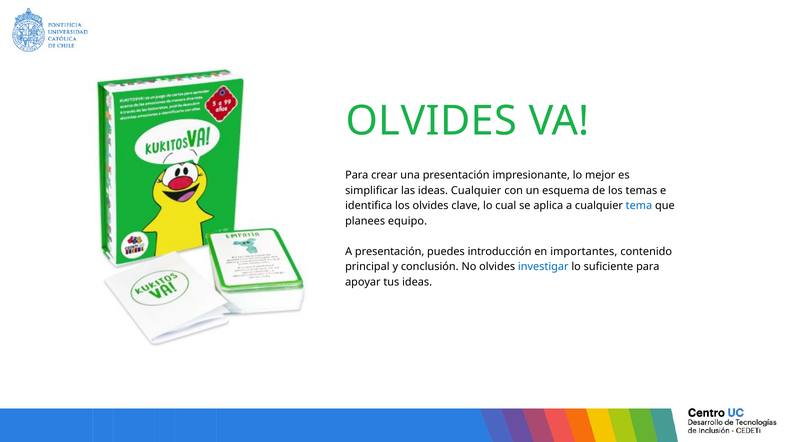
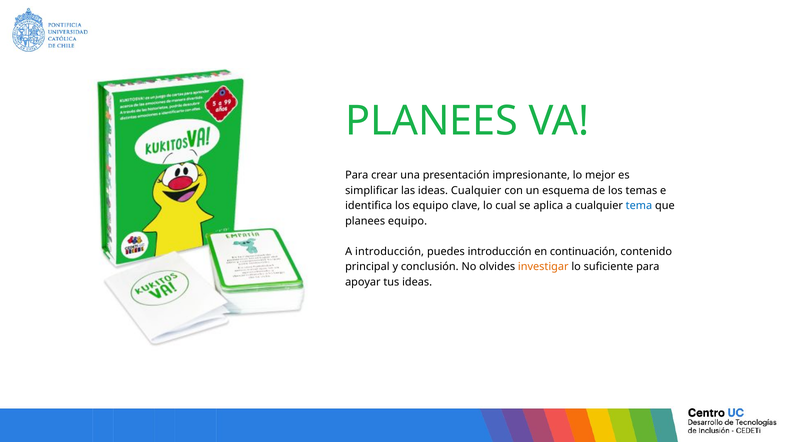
OLVIDES at (431, 121): OLVIDES -> PLANEES
los olvides: olvides -> equipo
A presentación: presentación -> introducción
importantes: importantes -> continuación
investigar colour: blue -> orange
